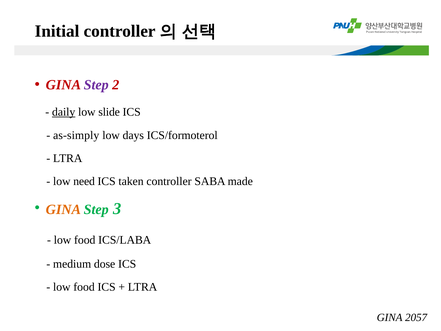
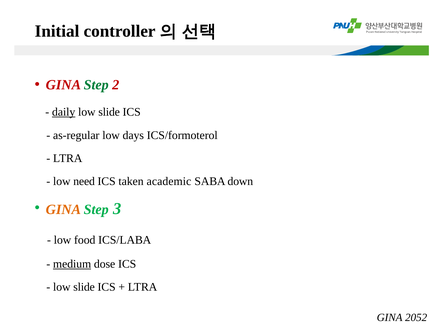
Step at (96, 85) colour: purple -> green
as-simply: as-simply -> as-regular
taken controller: controller -> academic
made: made -> down
medium underline: none -> present
food at (84, 287): food -> slide
2057: 2057 -> 2052
